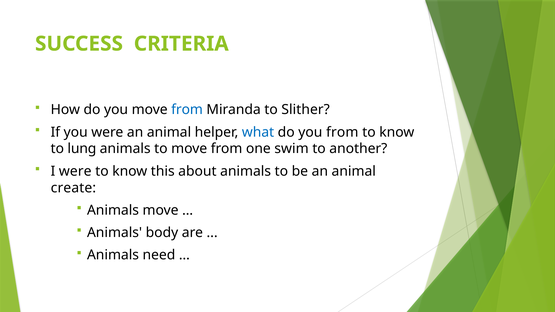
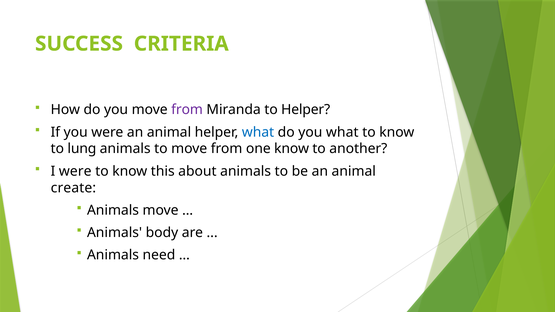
from at (187, 110) colour: blue -> purple
to Slither: Slither -> Helper
you from: from -> what
one swim: swim -> know
